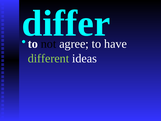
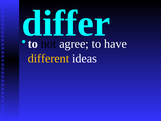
different colour: light green -> yellow
